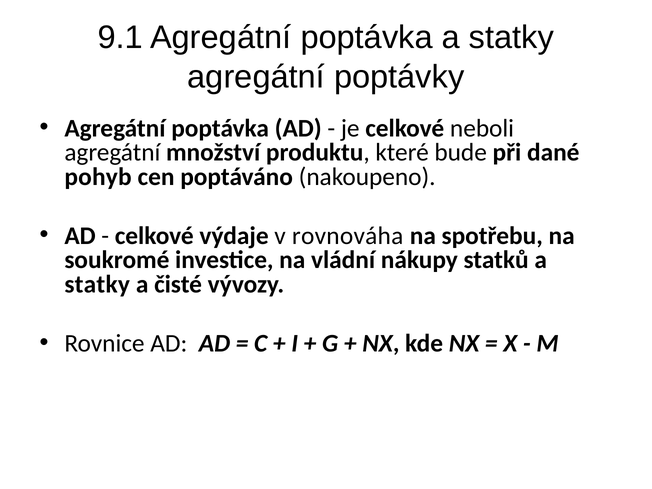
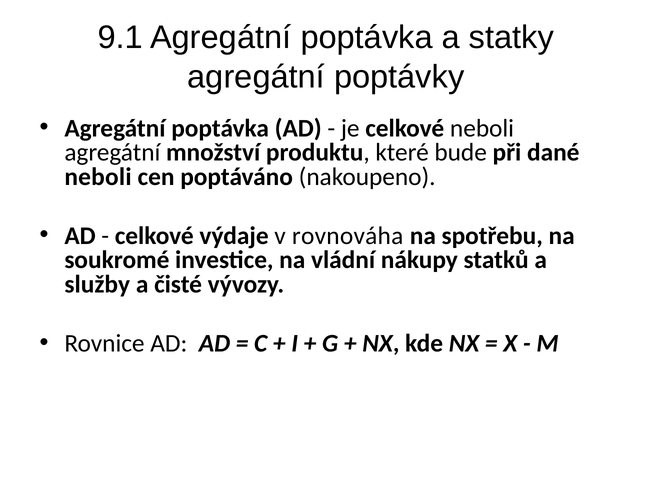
pohyb at (98, 177): pohyb -> neboli
statky at (97, 284): statky -> služby
